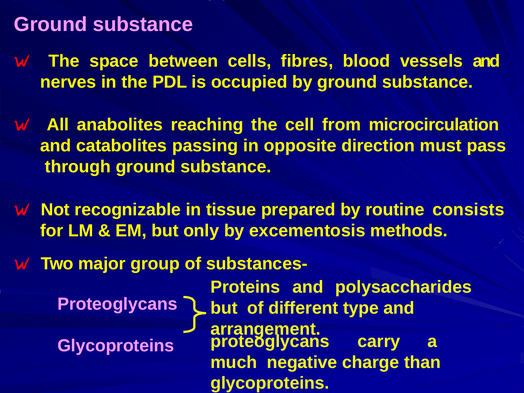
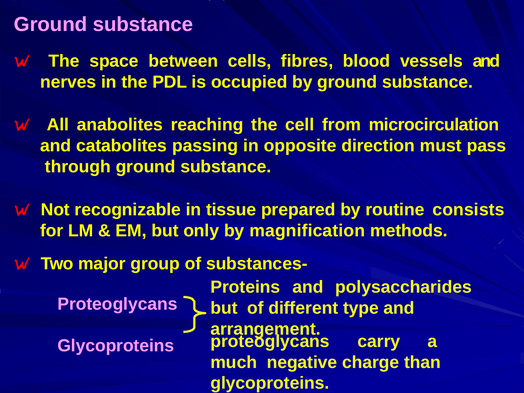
excementosis: excementosis -> magnification
